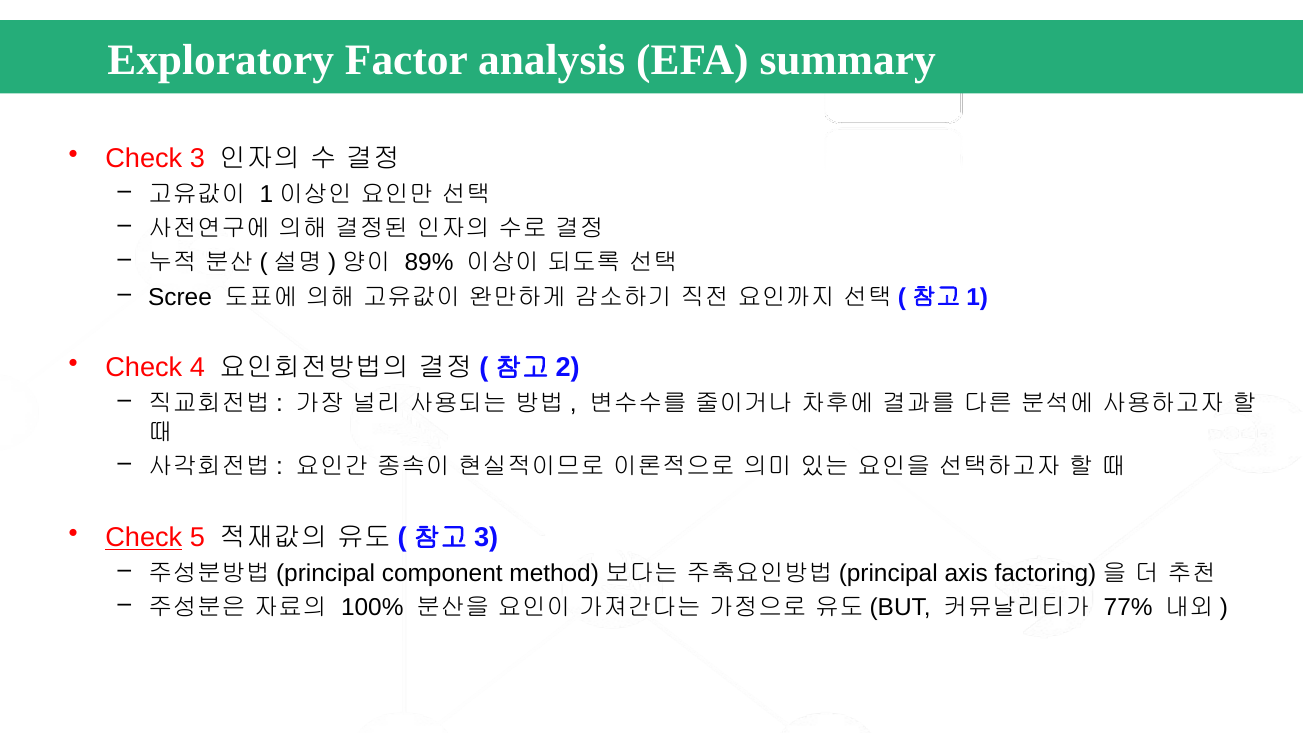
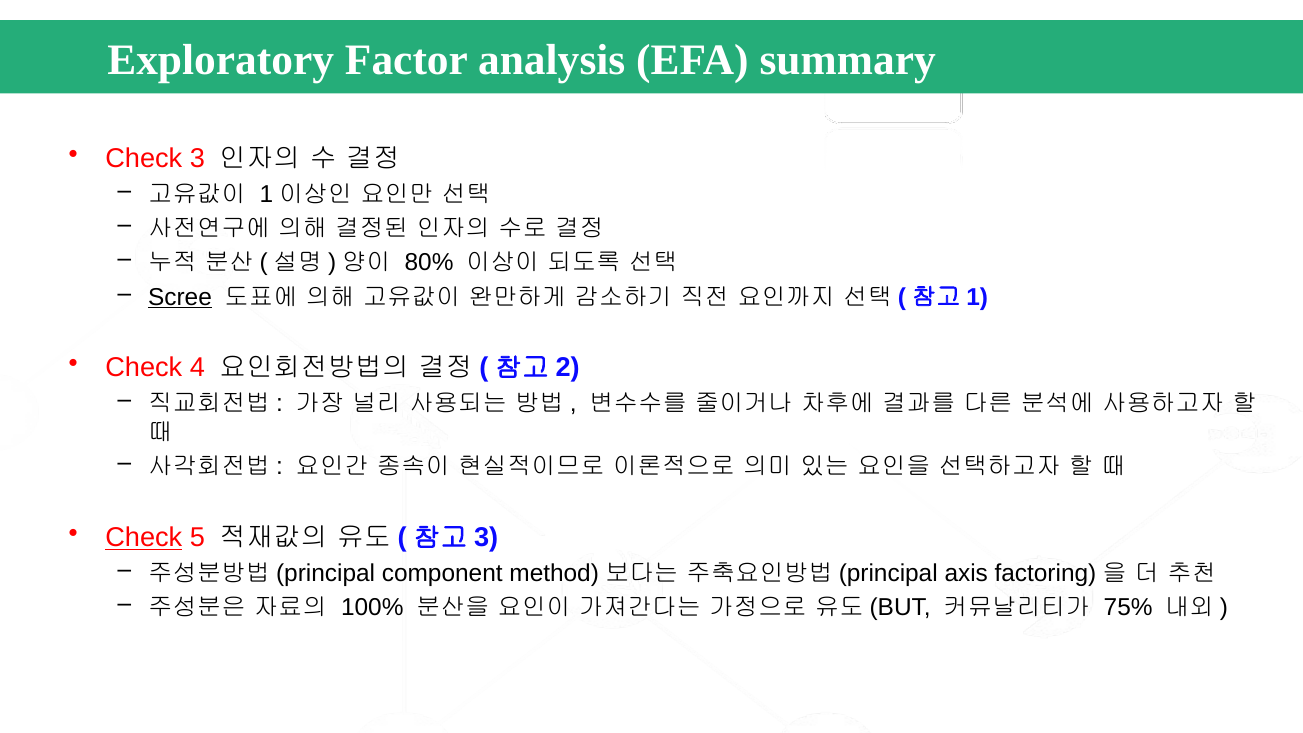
89%: 89% -> 80%
Scree underline: none -> present
77%: 77% -> 75%
